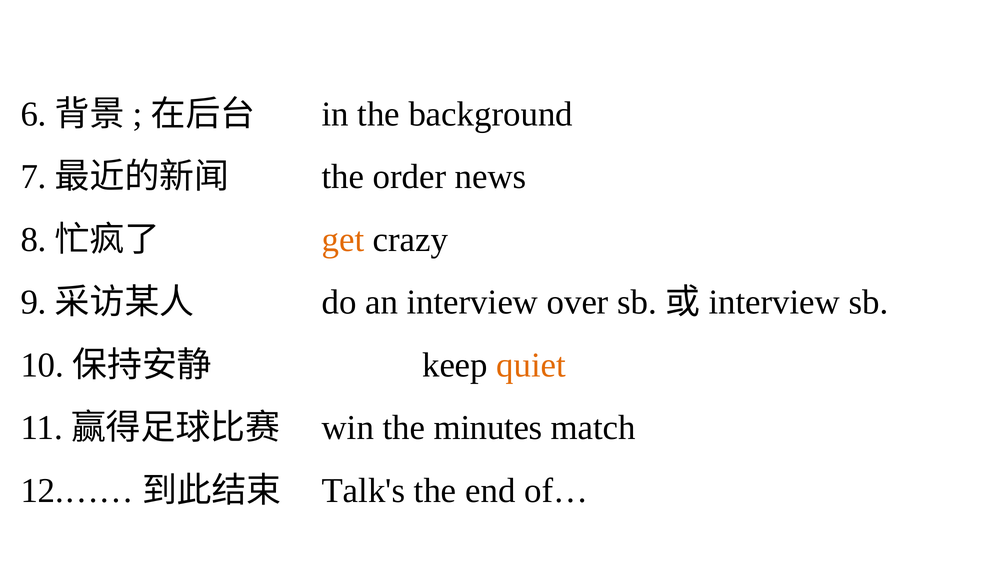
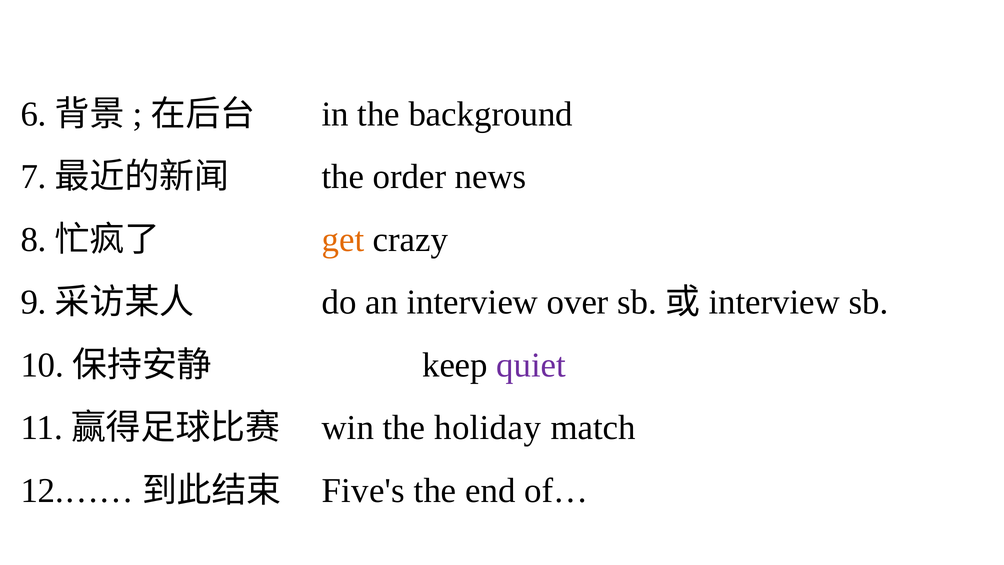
quiet colour: orange -> purple
minutes: minutes -> holiday
Talk's: Talk's -> Five's
